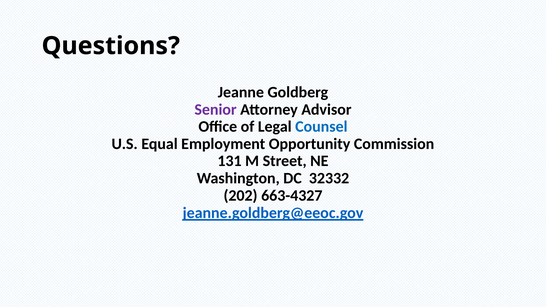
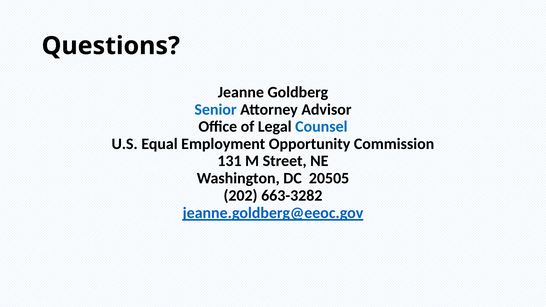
Senior colour: purple -> blue
32332: 32332 -> 20505
663-4327: 663-4327 -> 663-3282
